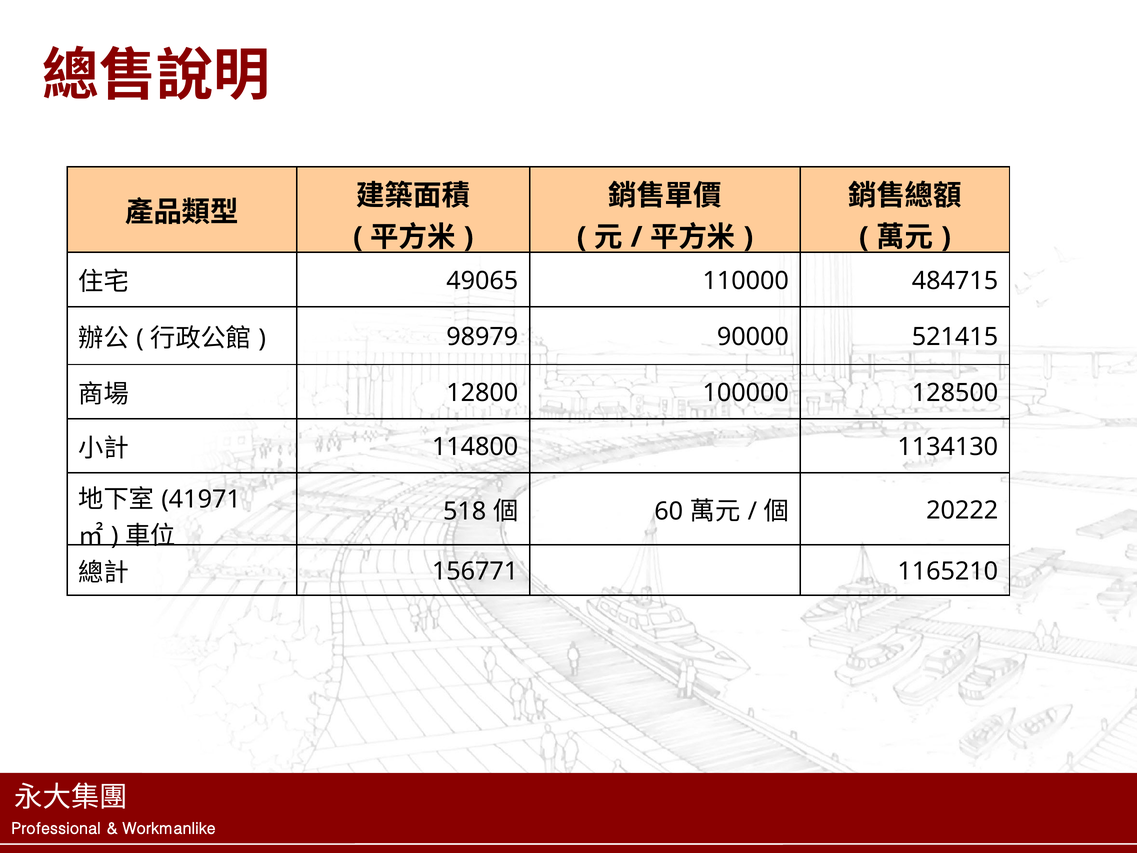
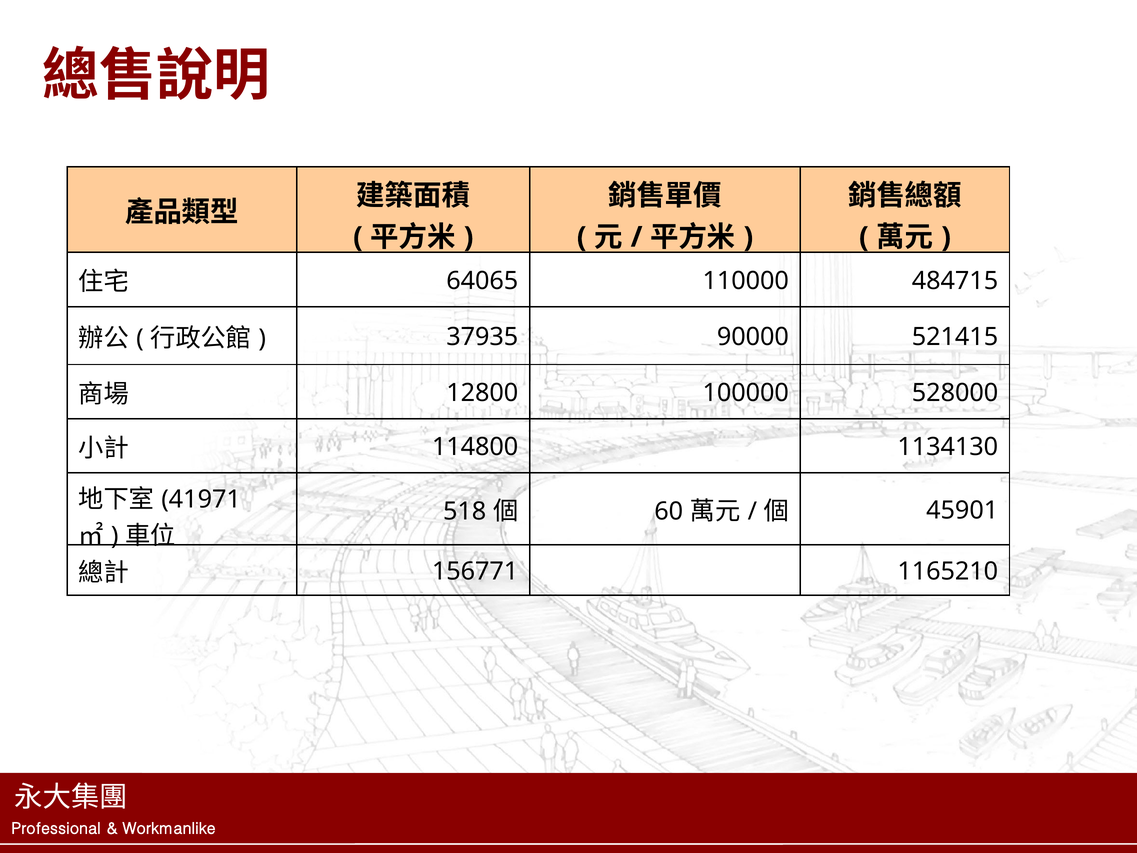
49065: 49065 -> 64065
98979: 98979 -> 37935
128500: 128500 -> 528000
20222: 20222 -> 45901
